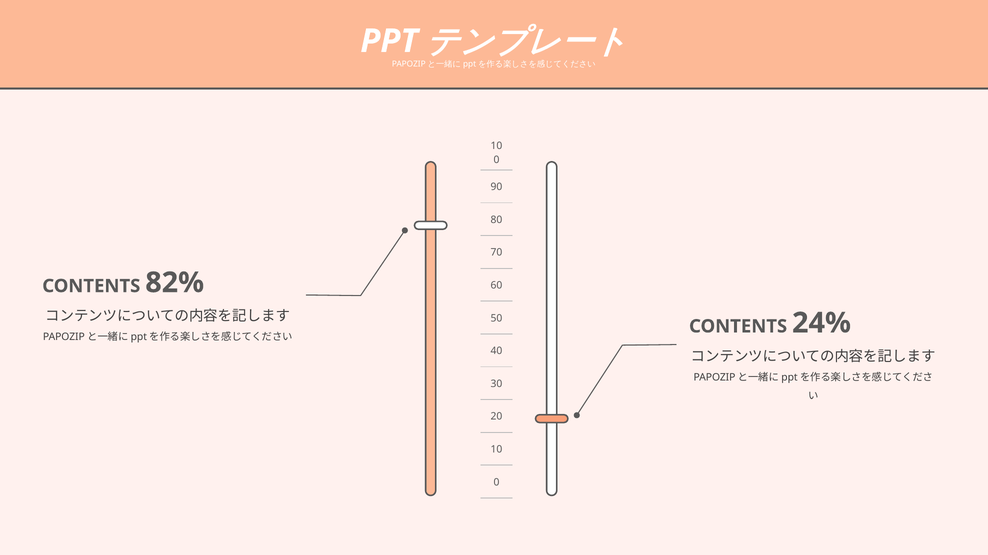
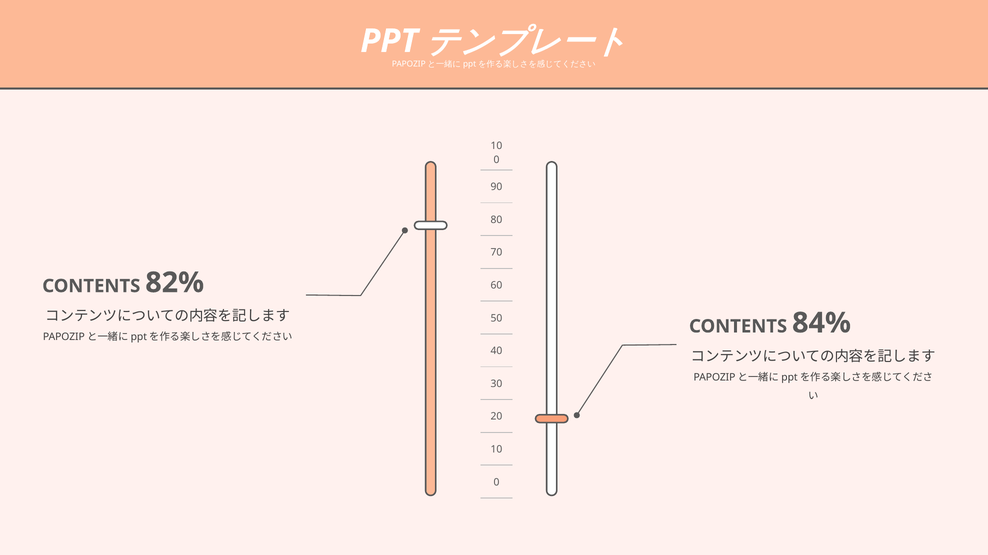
24%: 24% -> 84%
